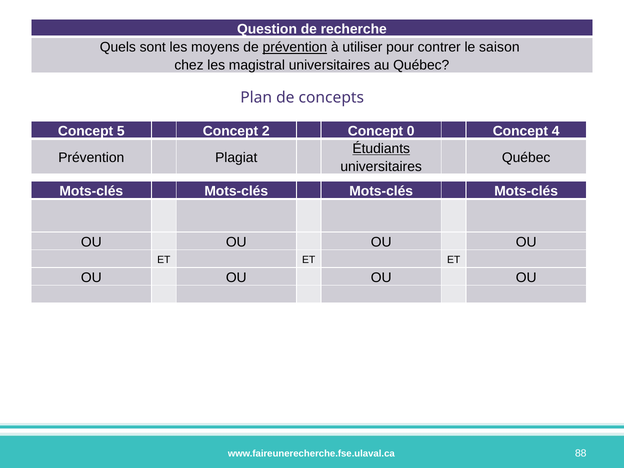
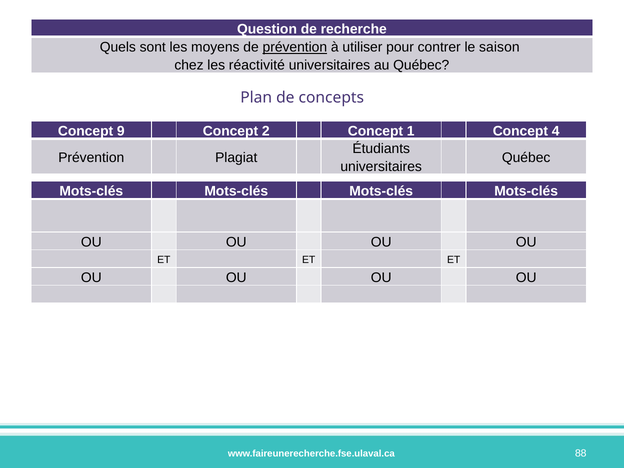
magistral: magistral -> réactivité
5: 5 -> 9
0: 0 -> 1
Étudiants underline: present -> none
